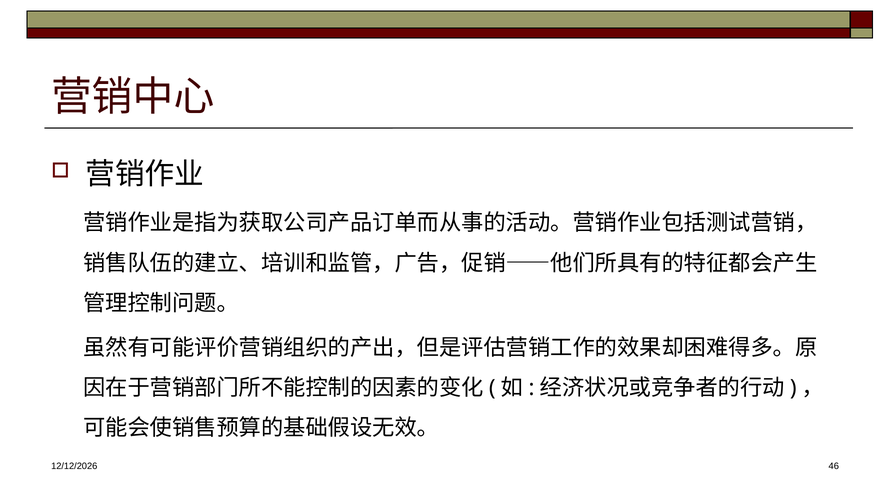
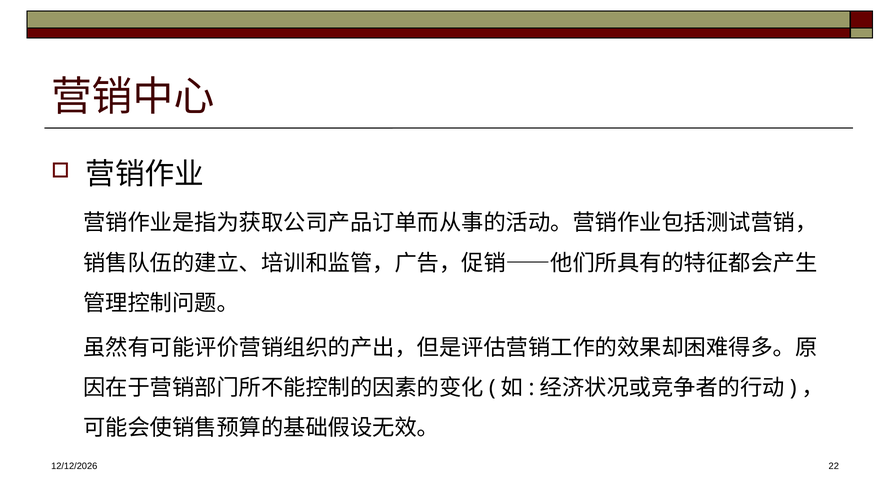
46: 46 -> 22
